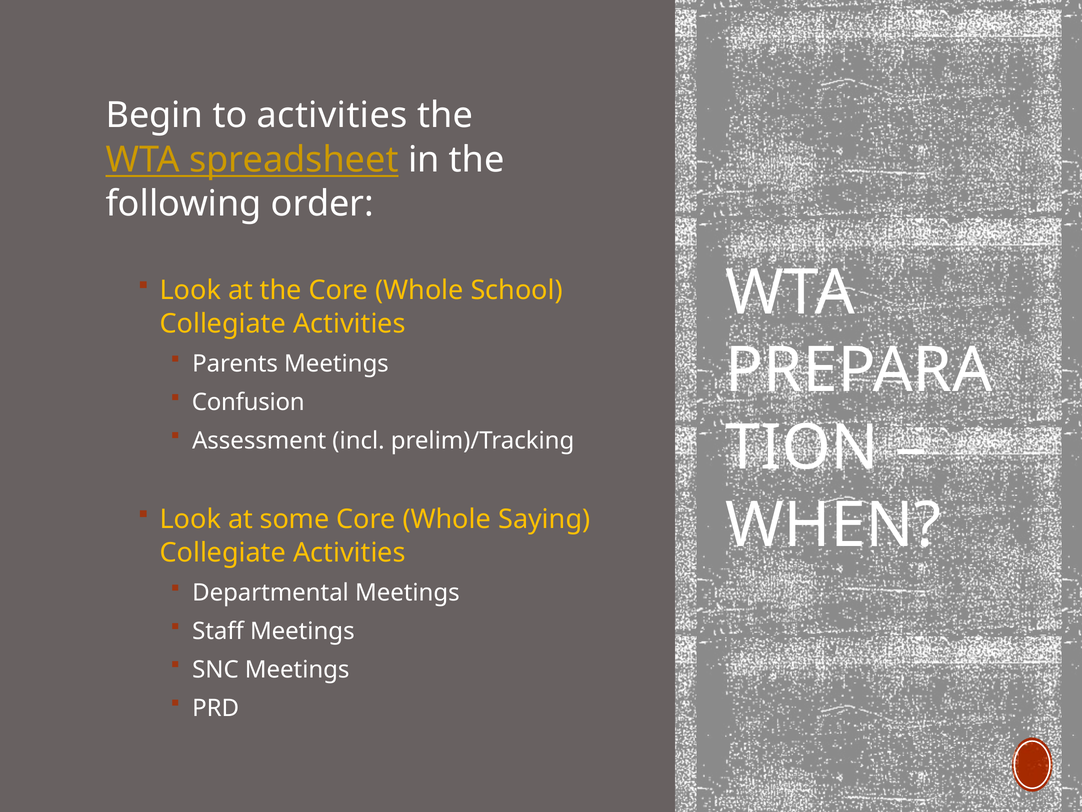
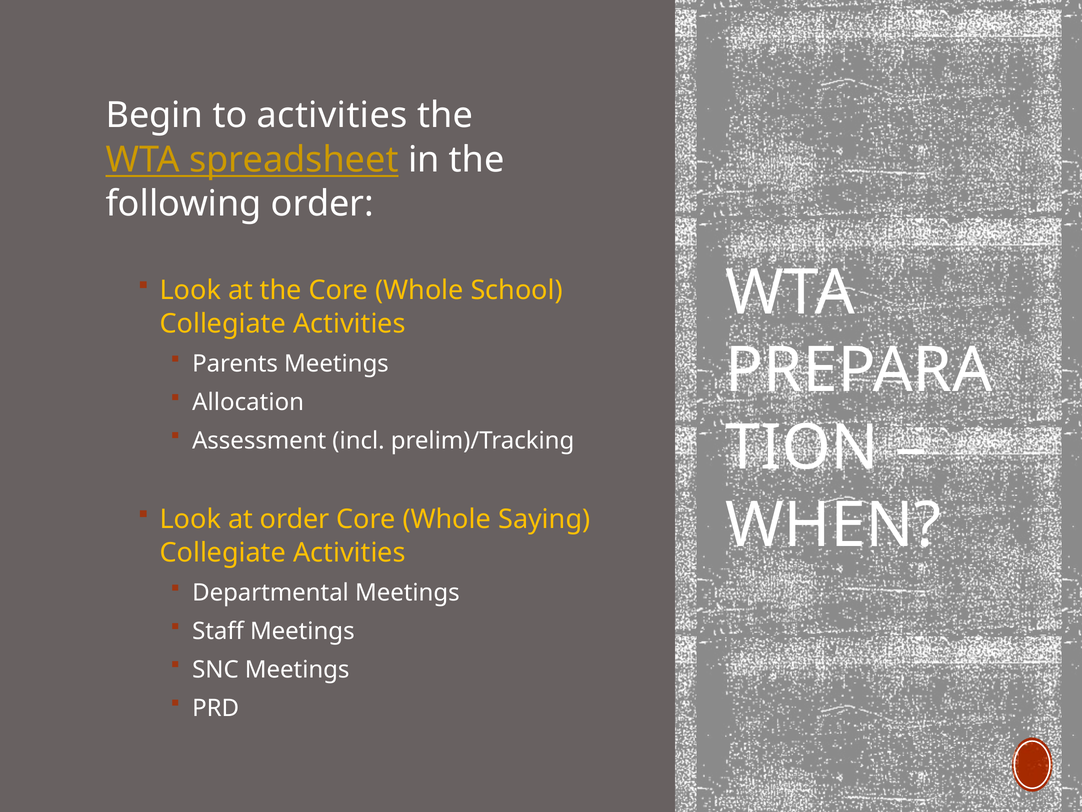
Confusion: Confusion -> Allocation
at some: some -> order
